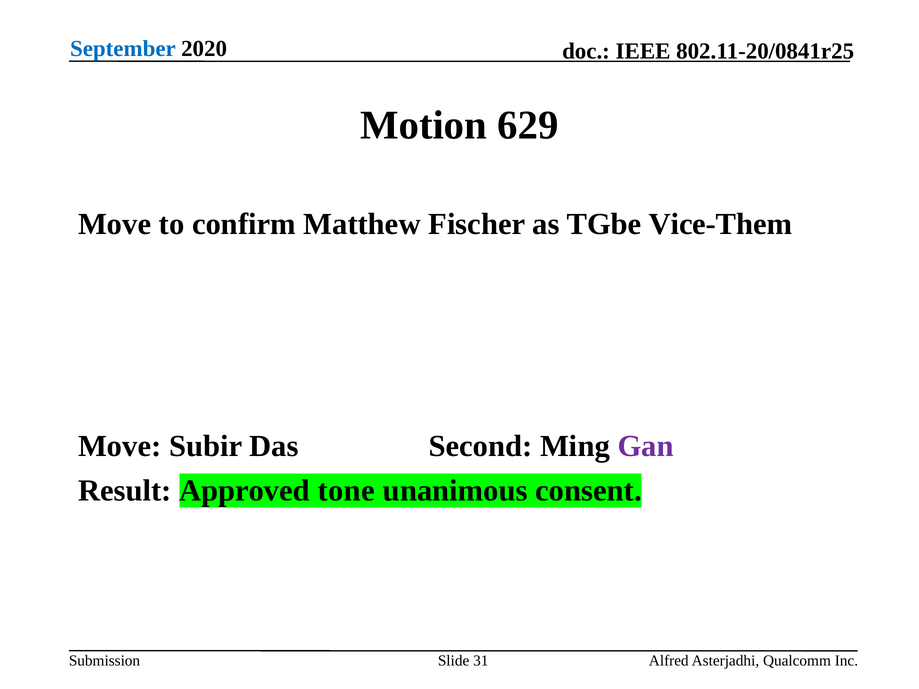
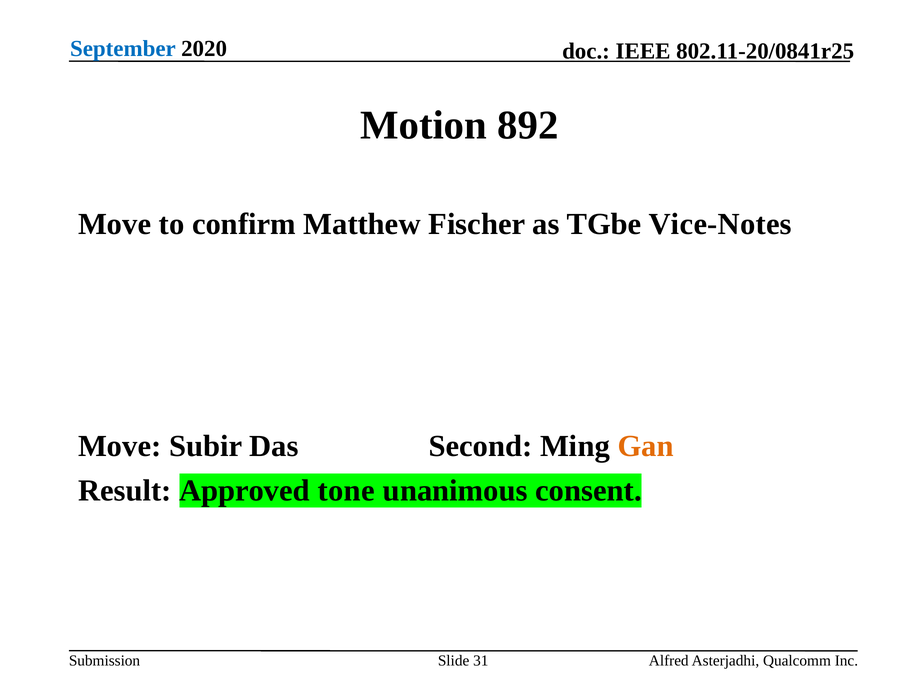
629: 629 -> 892
Vice-Them: Vice-Them -> Vice-Notes
Gan colour: purple -> orange
